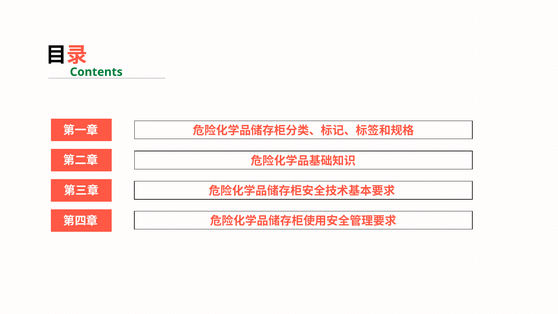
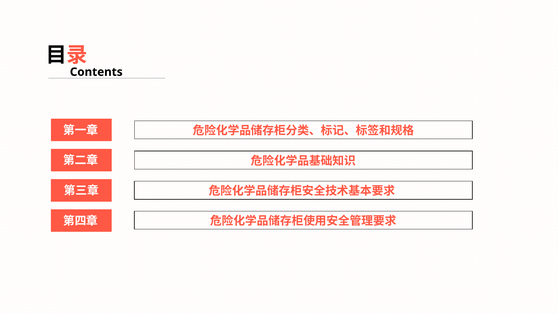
Contents colour: green -> black
